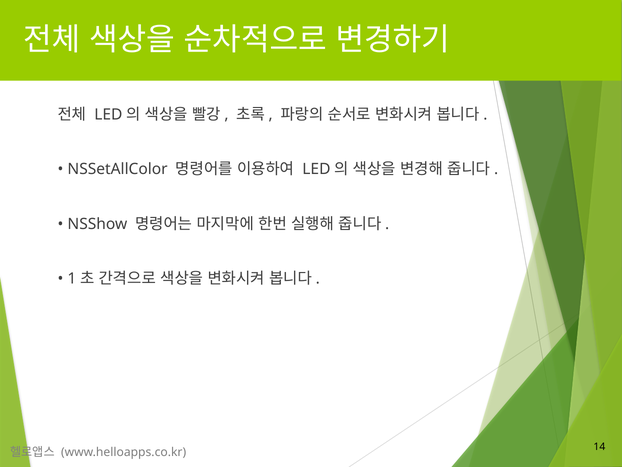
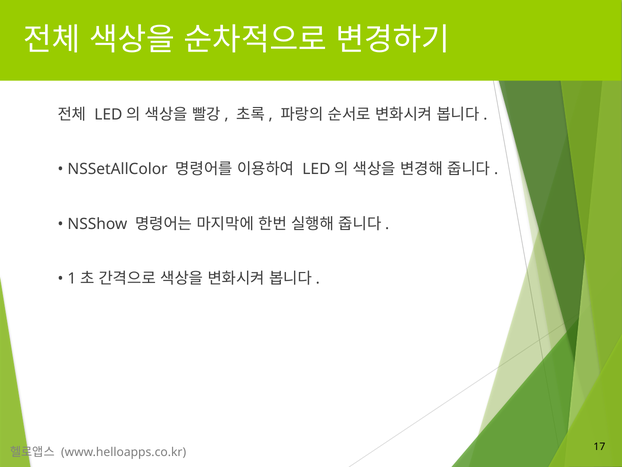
14: 14 -> 17
